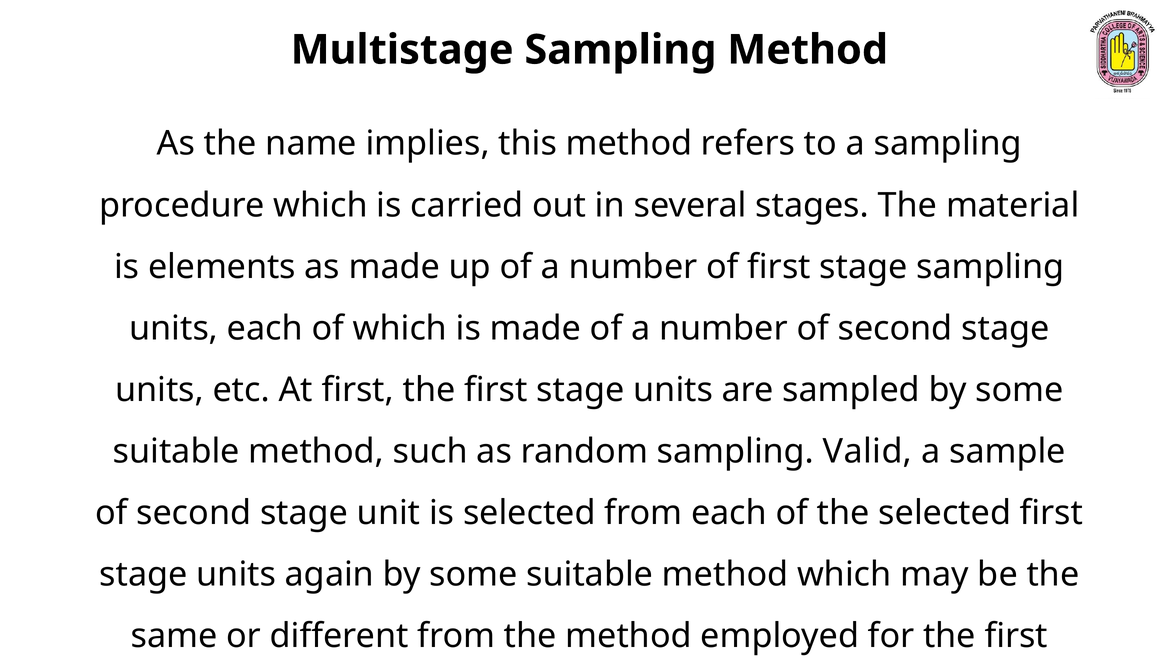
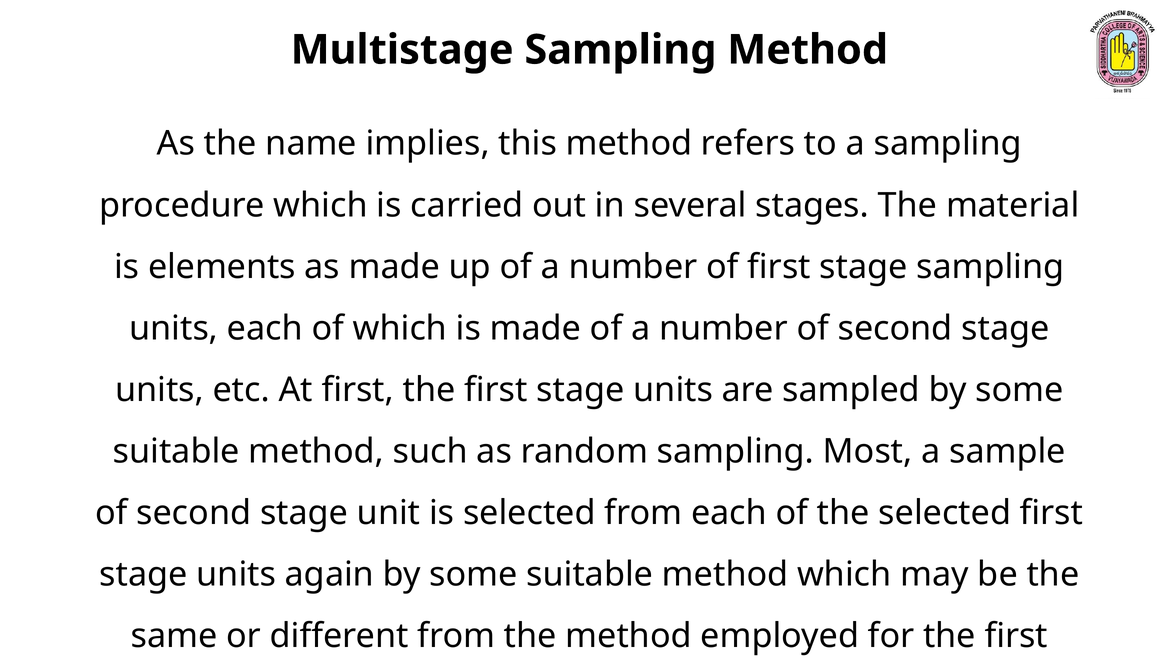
Valid: Valid -> Most
